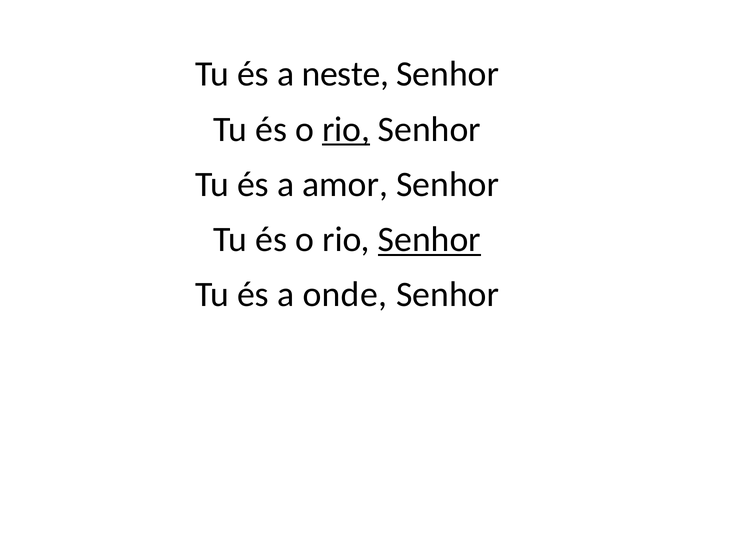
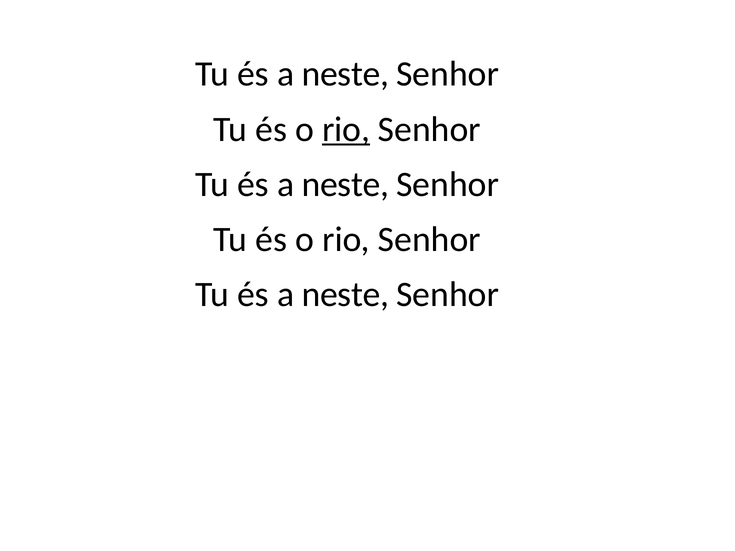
amor at (345, 184): amor -> neste
Senhor at (429, 240) underline: present -> none
onde at (345, 295): onde -> neste
